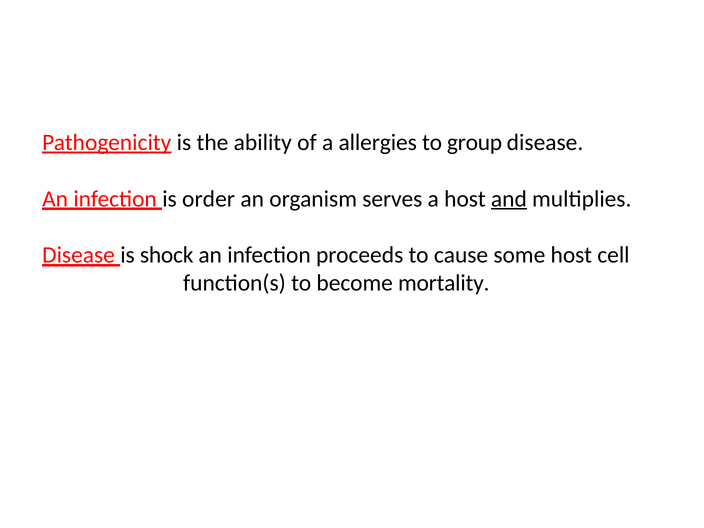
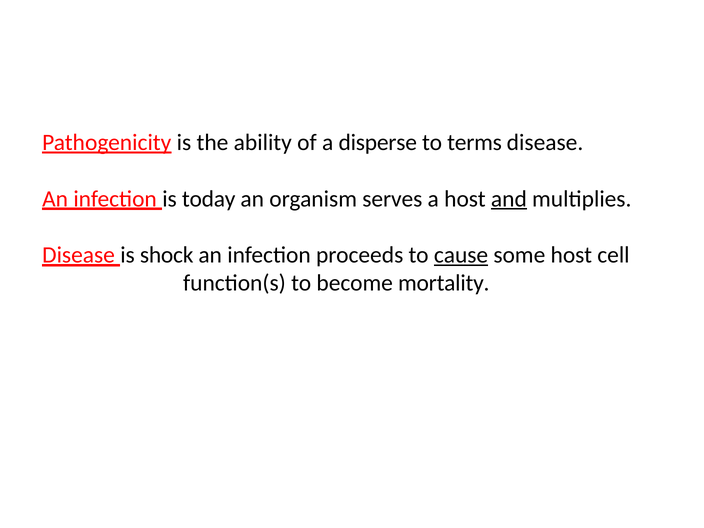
allergies: allergies -> disperse
group: group -> terms
order: order -> today
cause underline: none -> present
